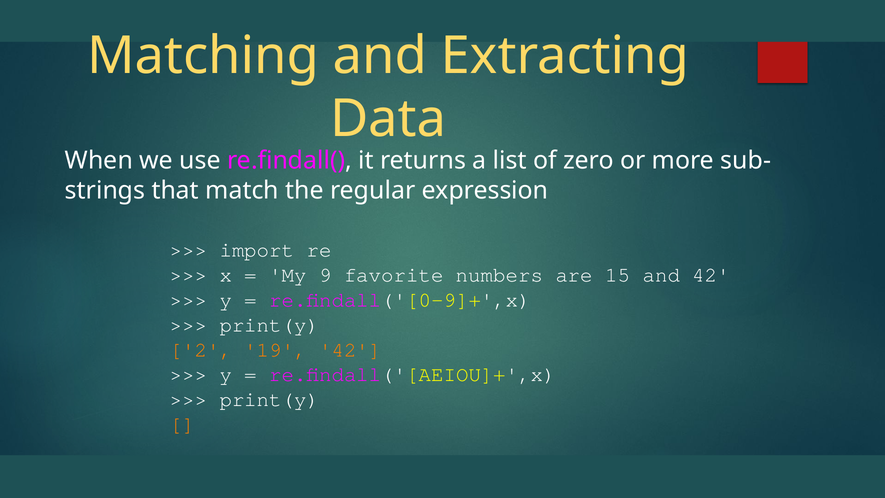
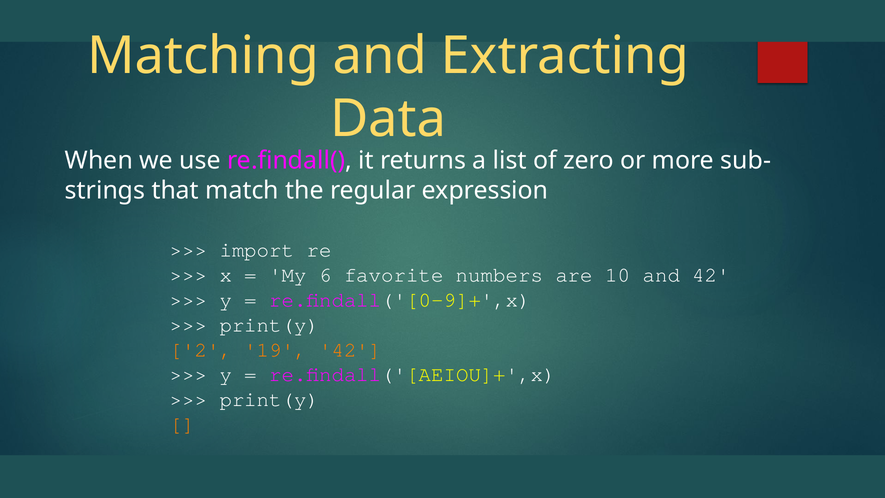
9: 9 -> 6
15: 15 -> 10
